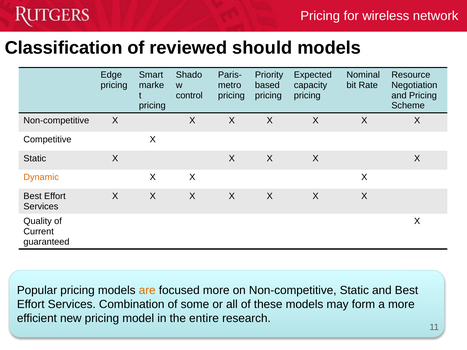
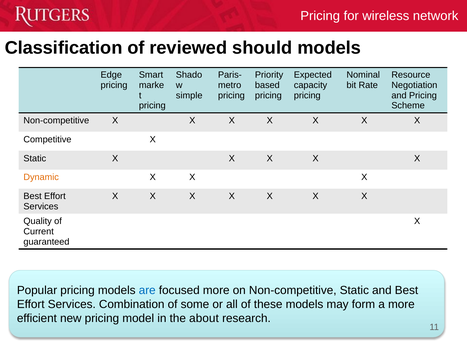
control: control -> simple
are colour: orange -> blue
entire: entire -> about
